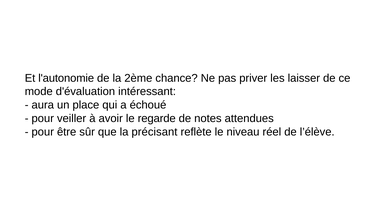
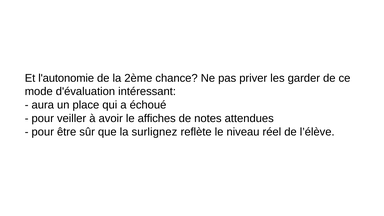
laisser: laisser -> garder
regarde: regarde -> affiches
précisant: précisant -> surlignez
